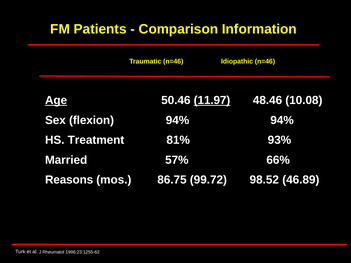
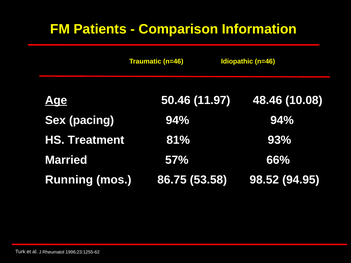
11.97 underline: present -> none
flexion: flexion -> pacing
Reasons: Reasons -> Running
99.72: 99.72 -> 53.58
46.89: 46.89 -> 94.95
